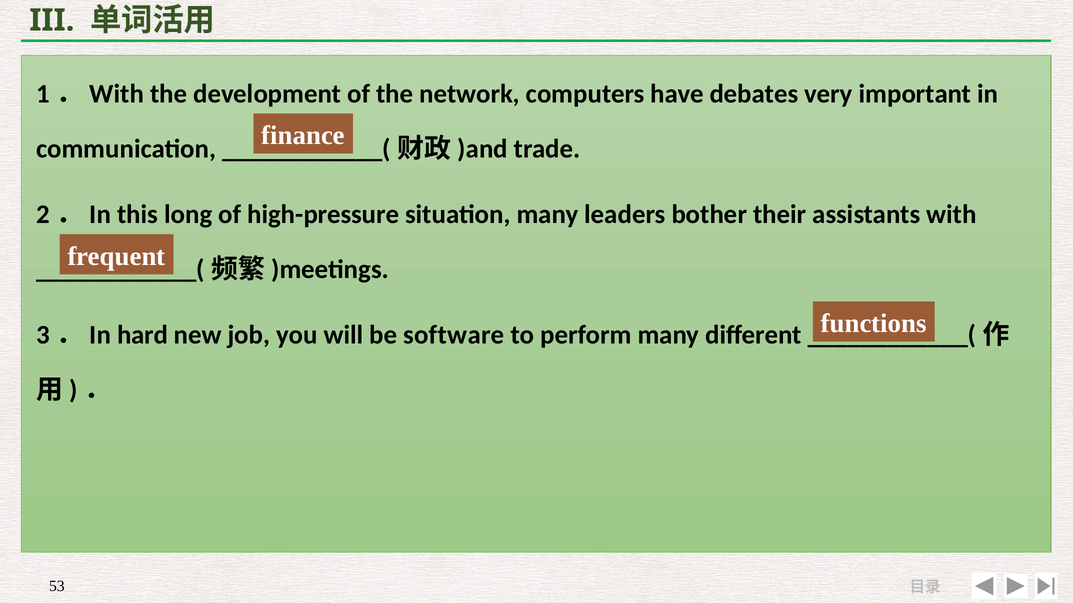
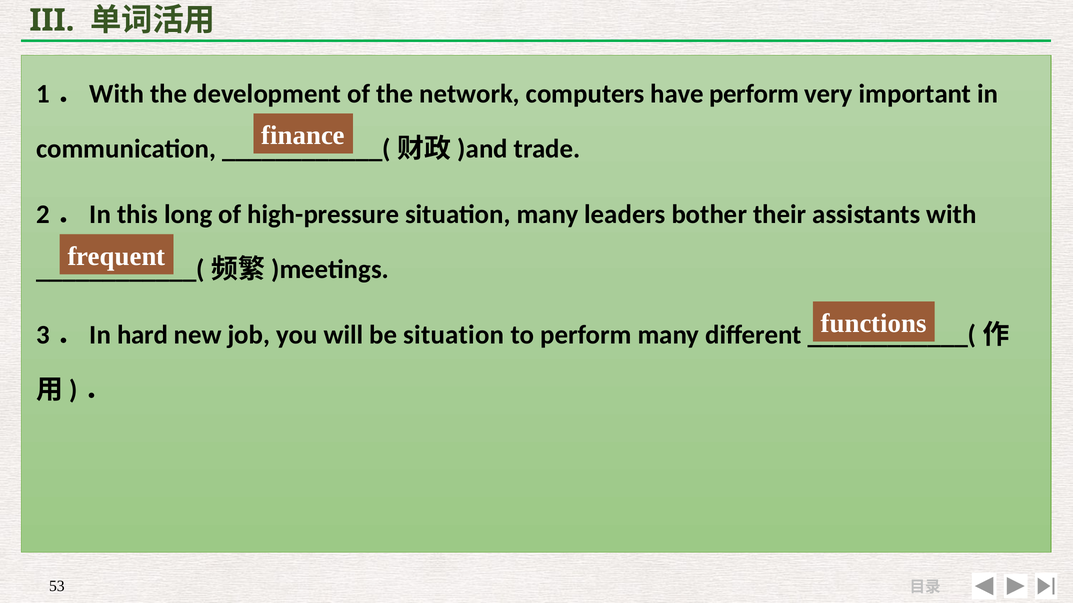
have debates: debates -> perform
be software: software -> situation
